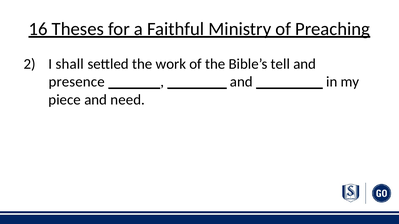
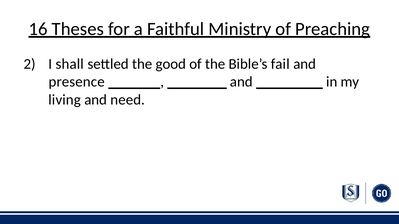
work: work -> good
tell: tell -> fail
piece: piece -> living
